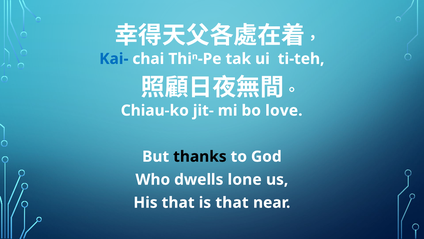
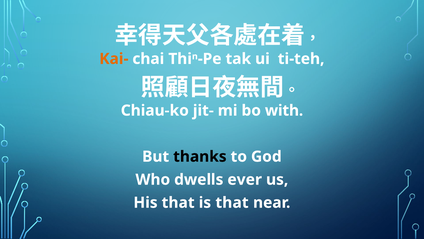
Kai- colour: blue -> orange
love: love -> with
lone: lone -> ever
